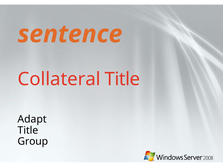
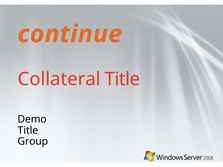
sentence: sentence -> continue
Adapt: Adapt -> Demo
